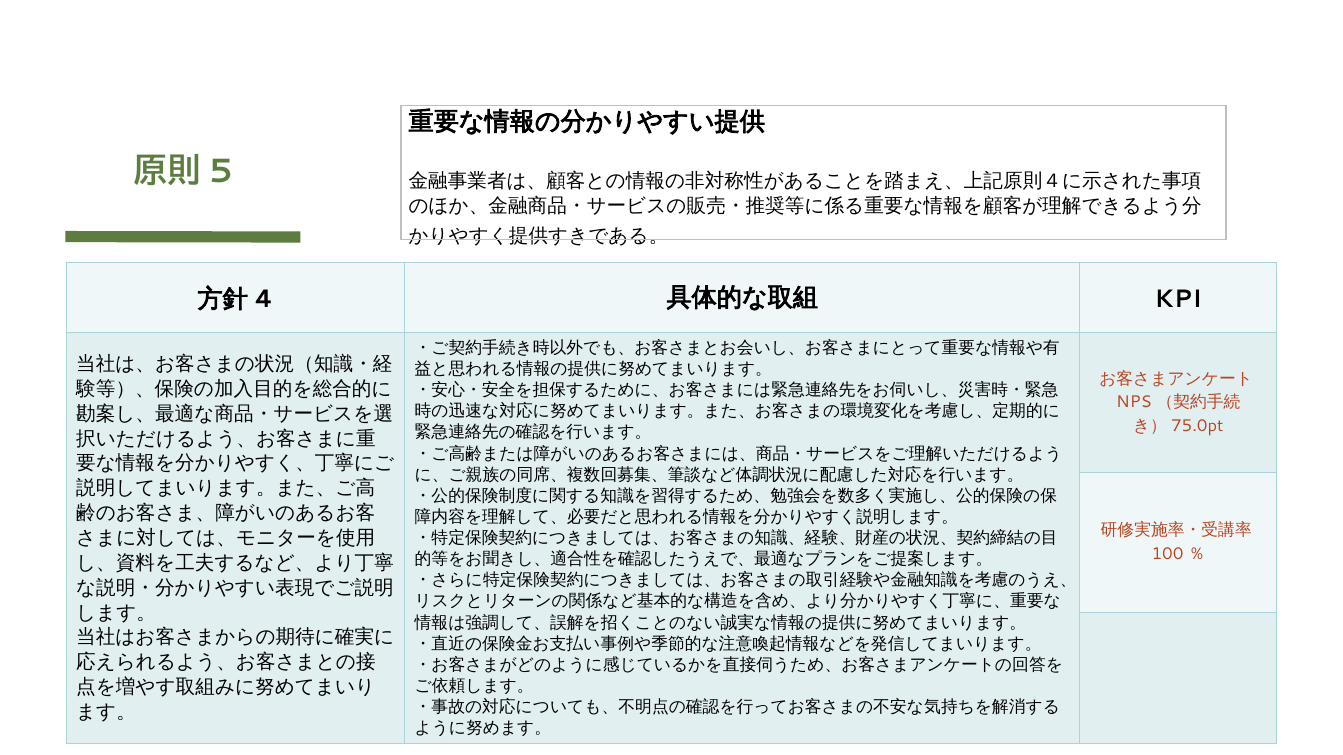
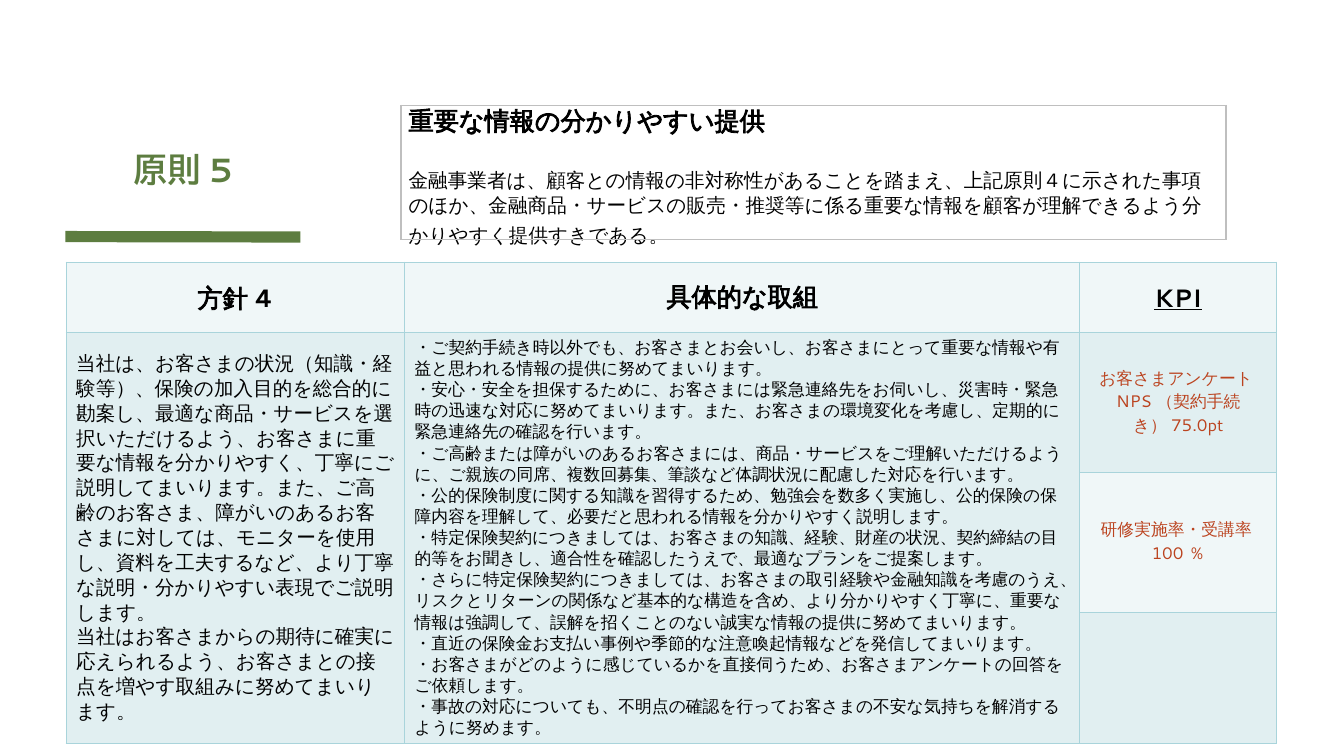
KPI underline: none -> present
